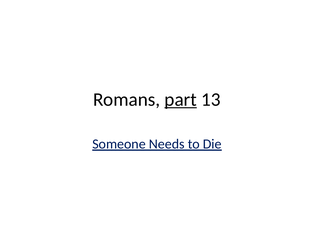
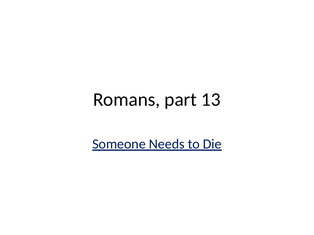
part underline: present -> none
